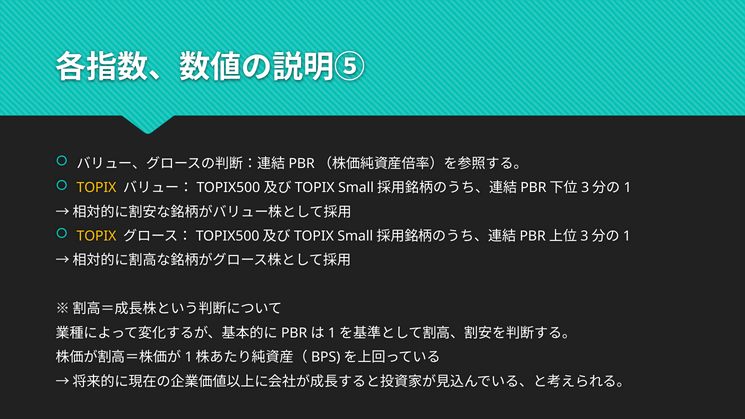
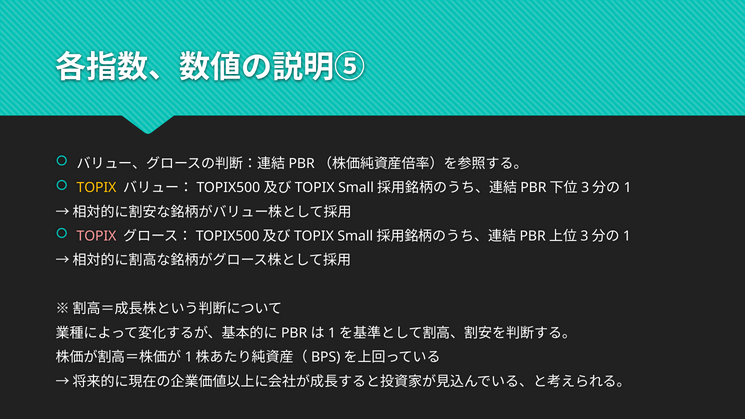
TOPIX at (96, 236) colour: yellow -> pink
